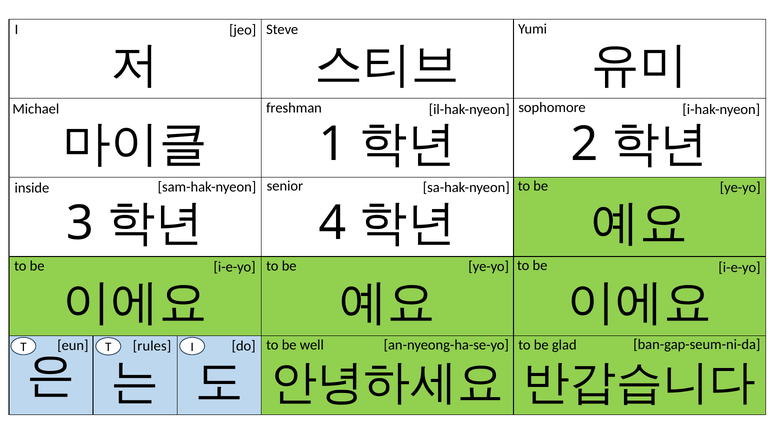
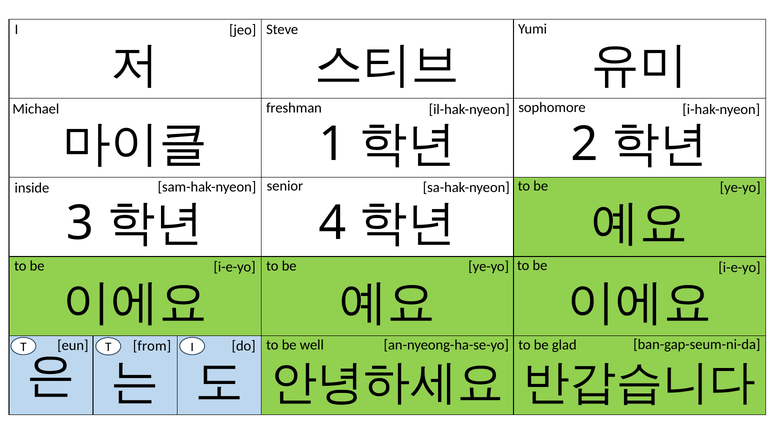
rules: rules -> from
